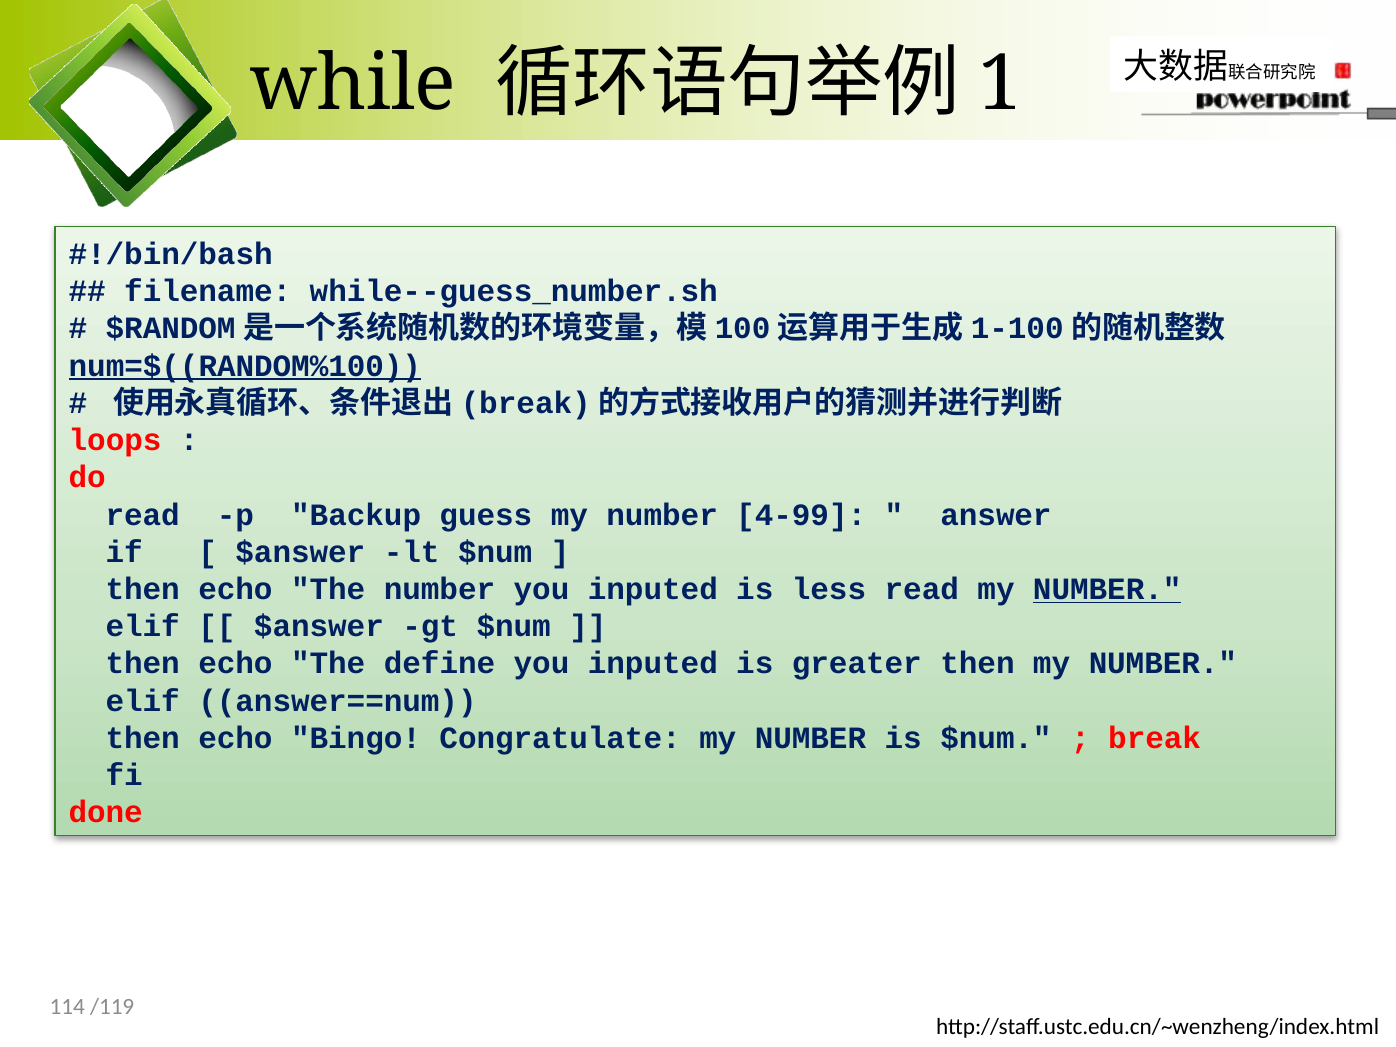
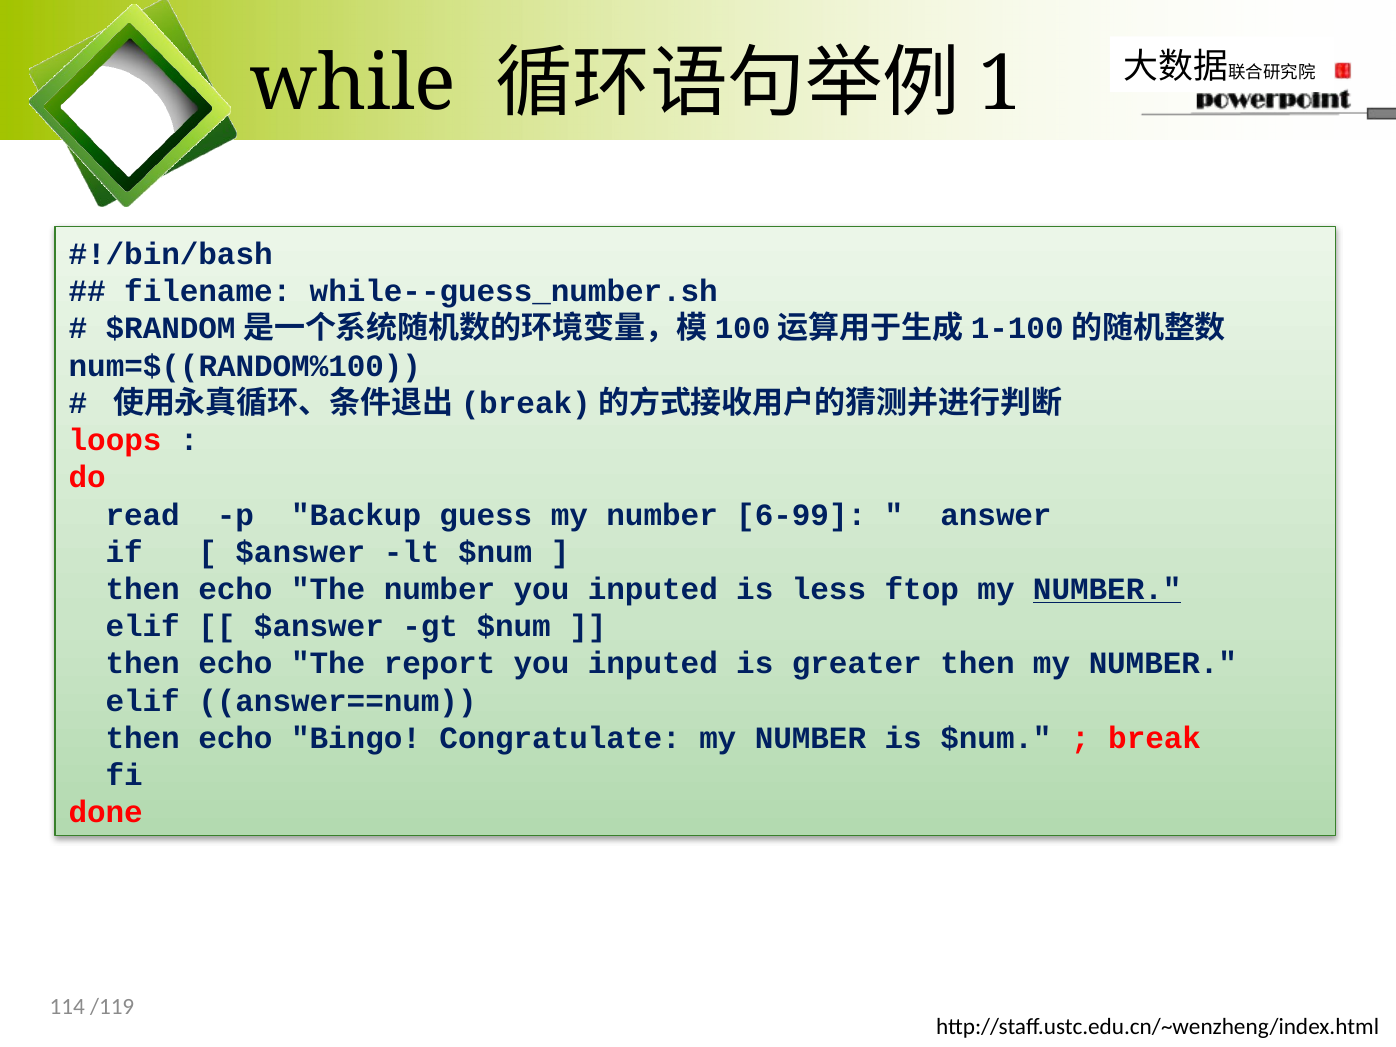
num=$((RANDOM%100 underline: present -> none
4-99: 4-99 -> 6-99
less read: read -> ftop
define: define -> report
